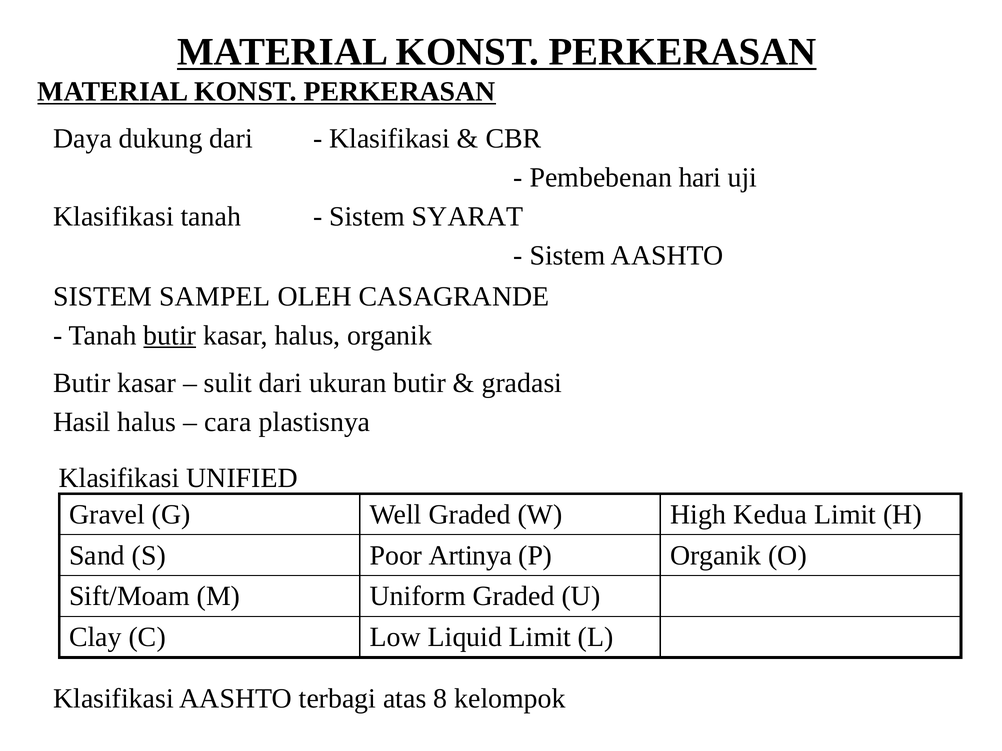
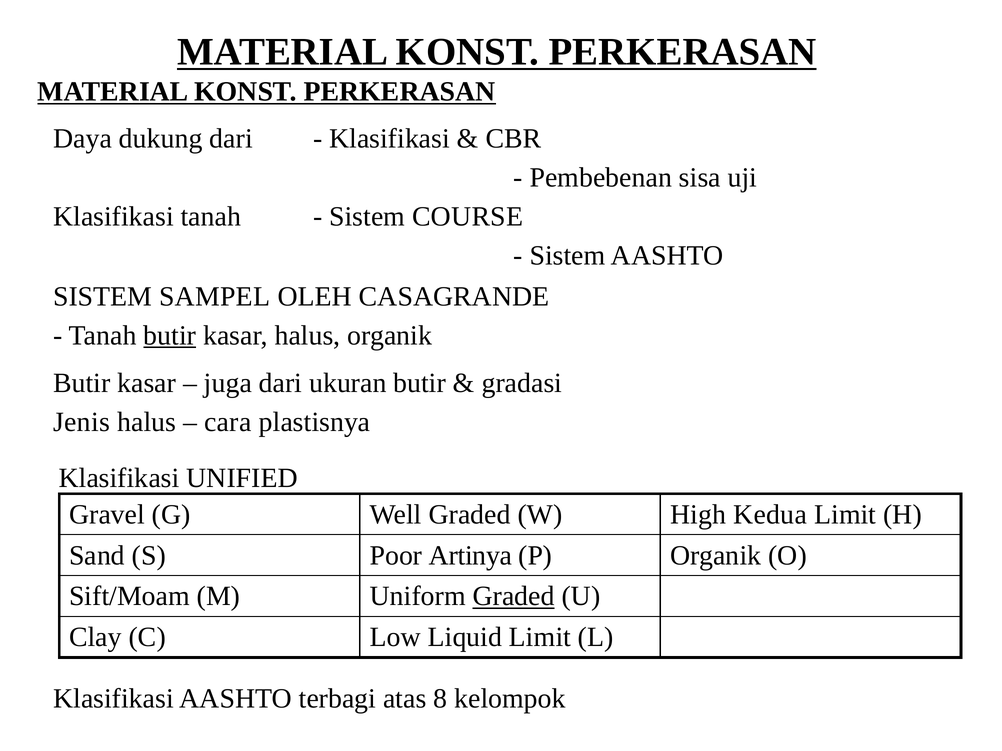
hari: hari -> sisa
SYARAT: SYARAT -> COURSE
sulit: sulit -> juga
Hasil: Hasil -> Jenis
Graded at (514, 597) underline: none -> present
